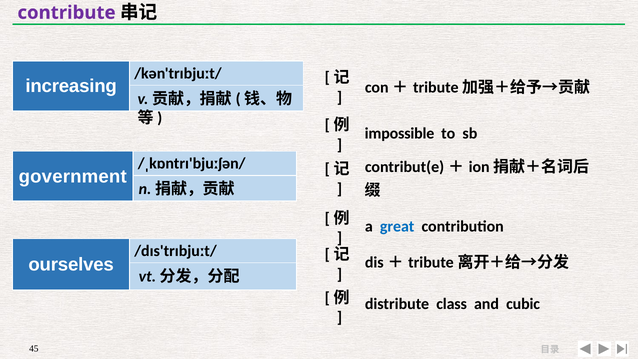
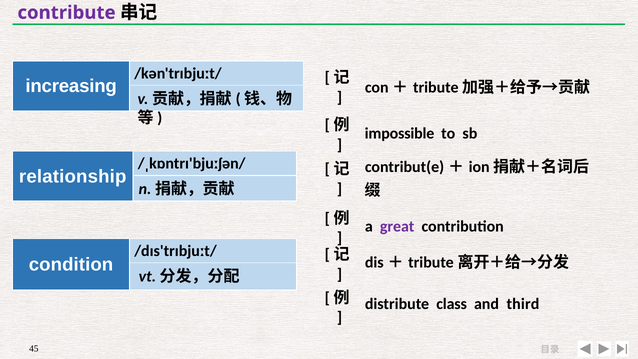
government: government -> relationship
great colour: blue -> purple
ourselves: ourselves -> condition
cubic: cubic -> third
